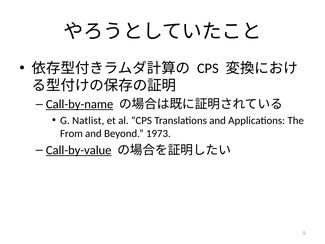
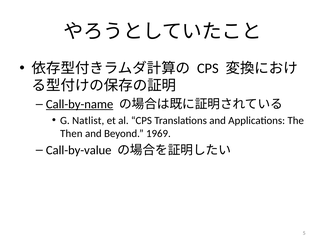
From: From -> Then
1973: 1973 -> 1969
Call-by-value underline: present -> none
